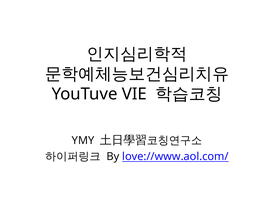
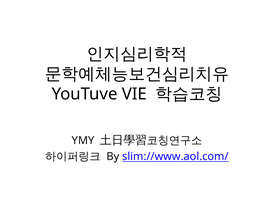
love://www.aol.com/: love://www.aol.com/ -> slim://www.aol.com/
